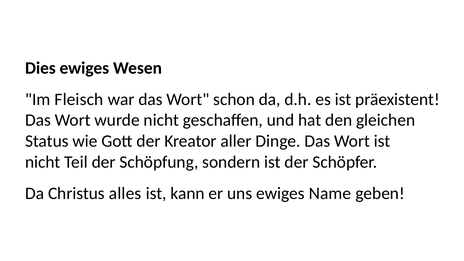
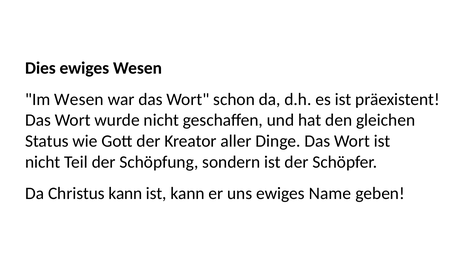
Im Fleisch: Fleisch -> Wesen
Christus alles: alles -> kann
